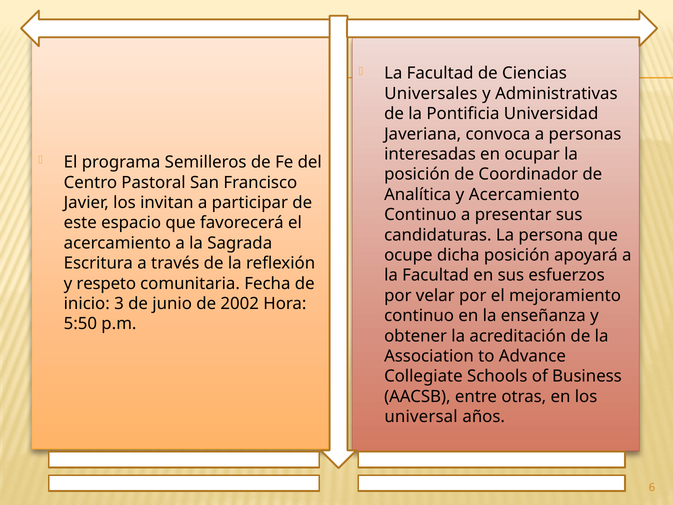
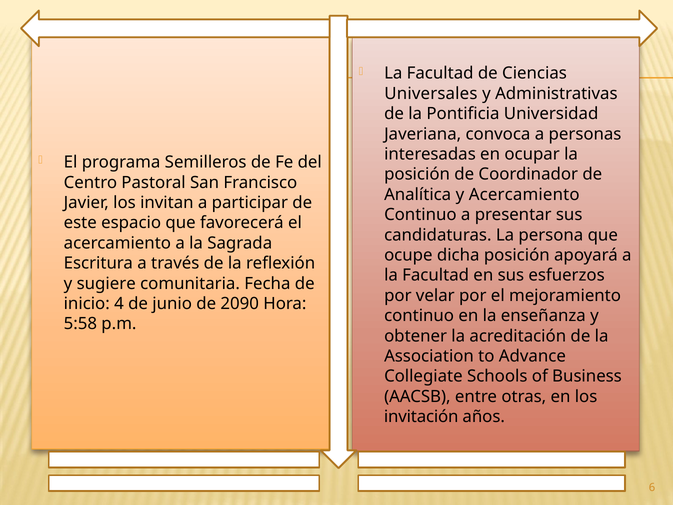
respeto: respeto -> sugiere
3: 3 -> 4
2002: 2002 -> 2090
5:50: 5:50 -> 5:58
universal: universal -> invitación
